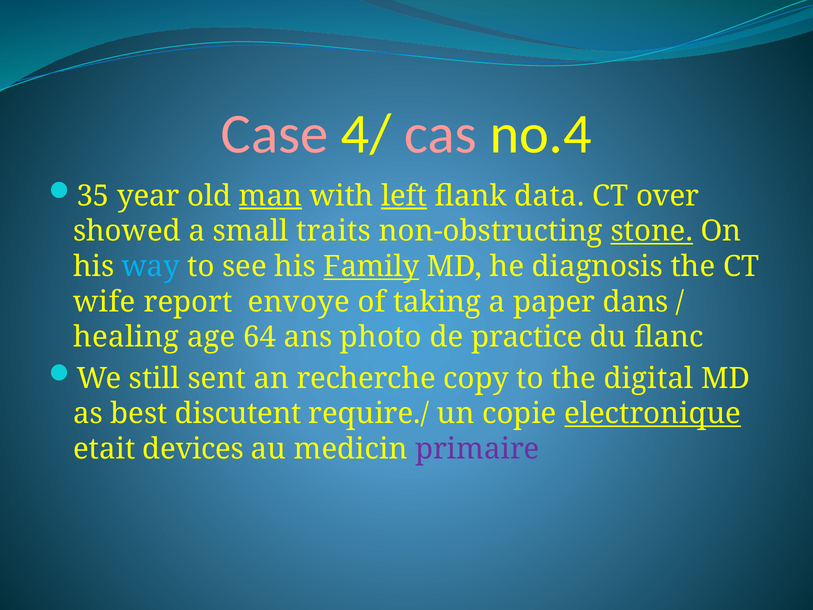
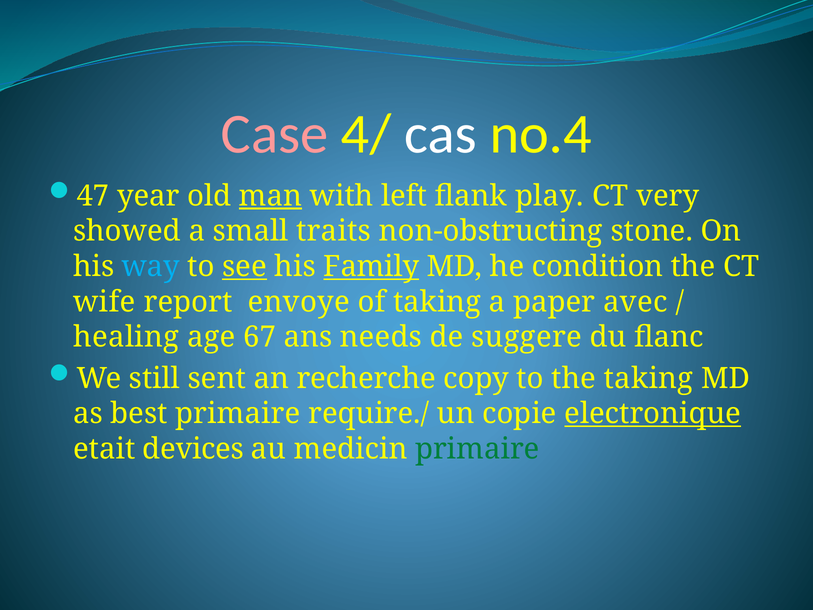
cas colour: pink -> white
35: 35 -> 47
left underline: present -> none
data: data -> play
over: over -> very
stone underline: present -> none
see underline: none -> present
diagnosis: diagnosis -> condition
dans: dans -> avec
64: 64 -> 67
photo: photo -> needs
practice: practice -> suggere
the digital: digital -> taking
best discutent: discutent -> primaire
primaire at (477, 449) colour: purple -> green
